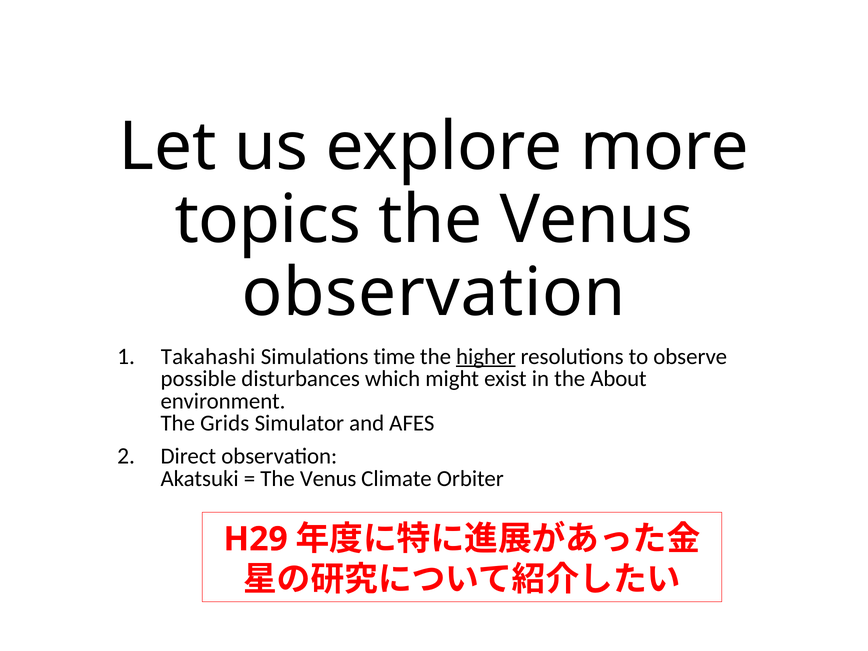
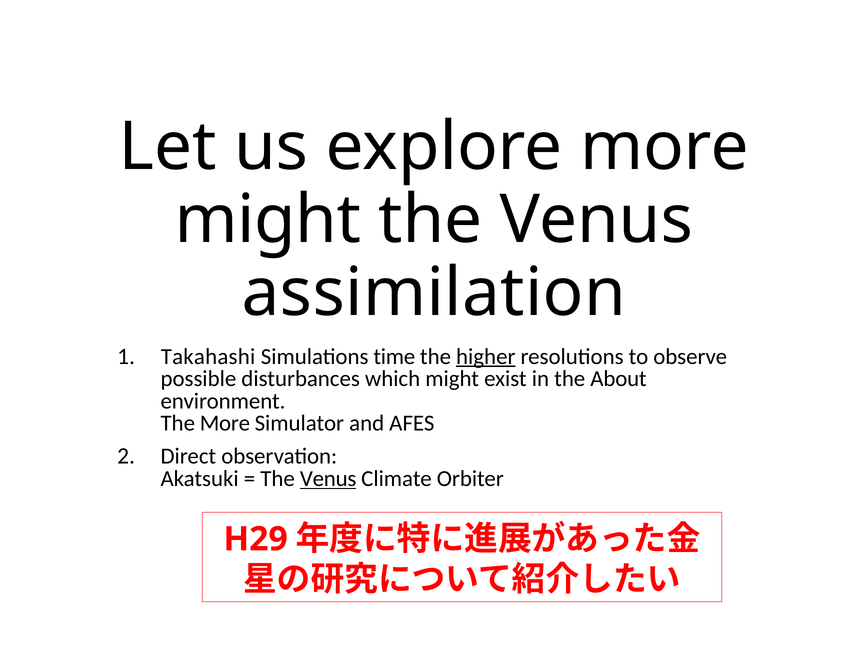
topics at (268, 220): topics -> might
observation at (434, 293): observation -> assimilation
The Grids: Grids -> More
Venus at (328, 479) underline: none -> present
